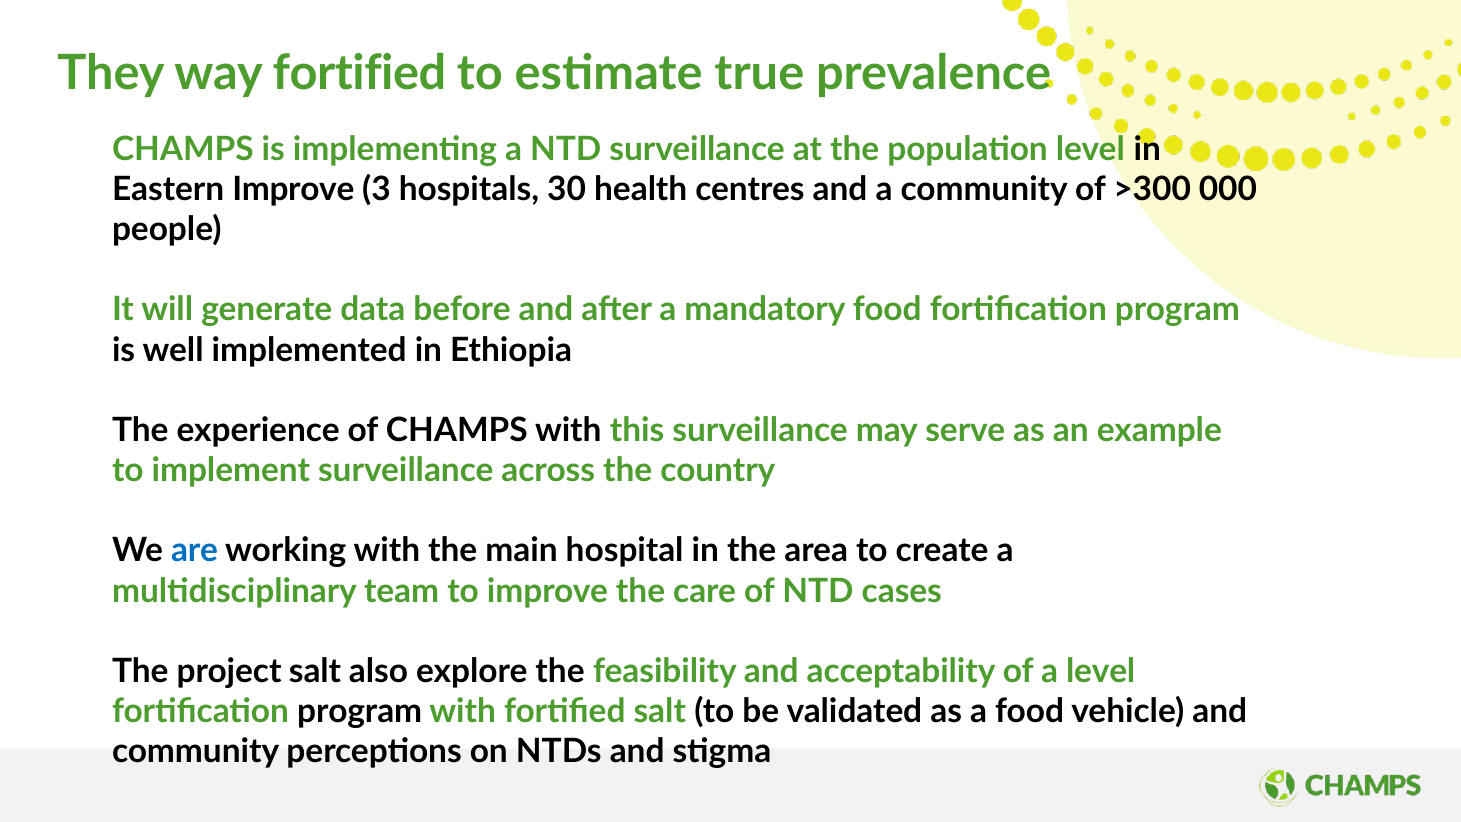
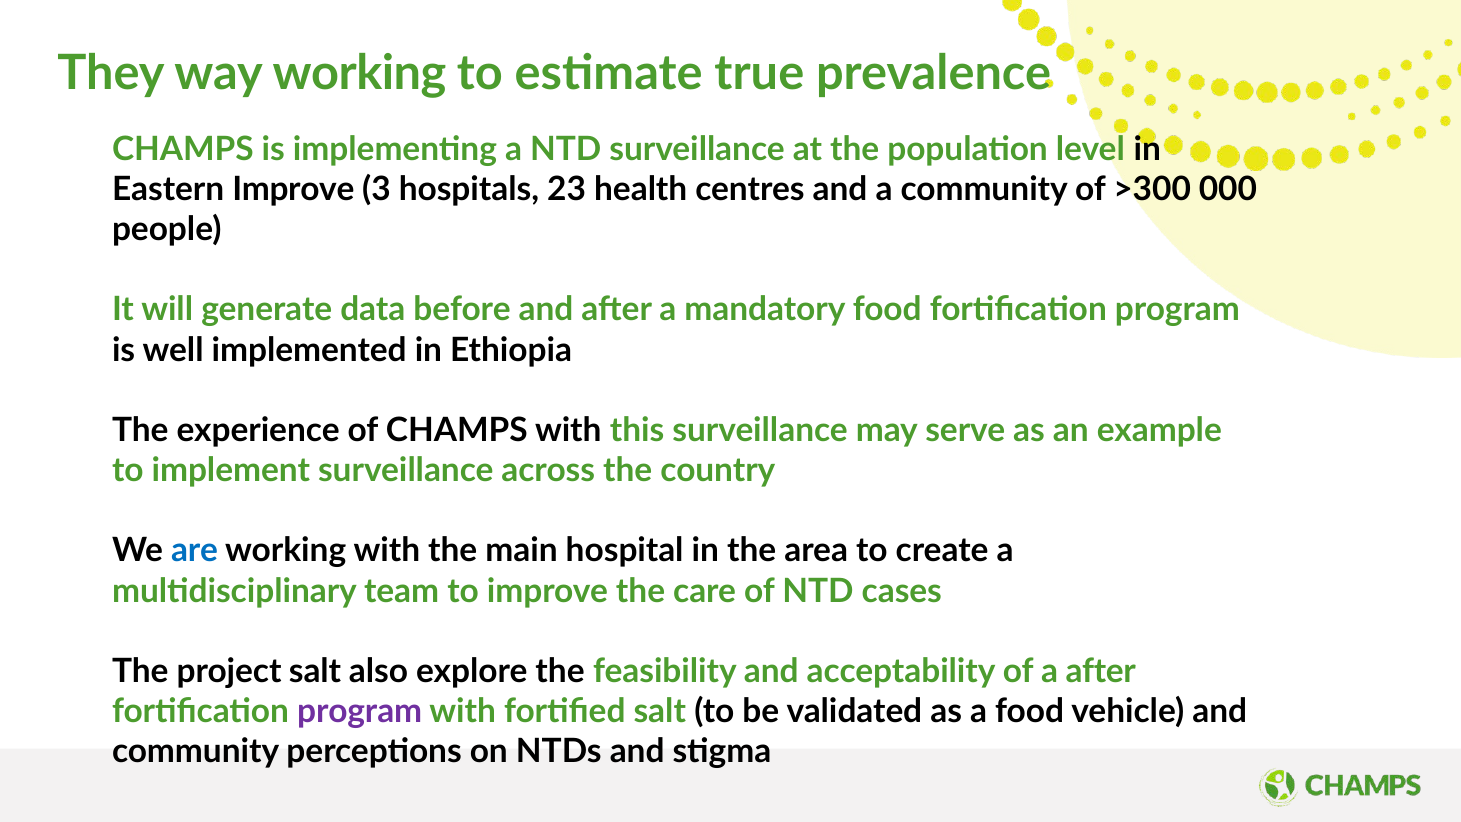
way fortified: fortified -> working
30: 30 -> 23
a level: level -> after
program at (360, 711) colour: black -> purple
